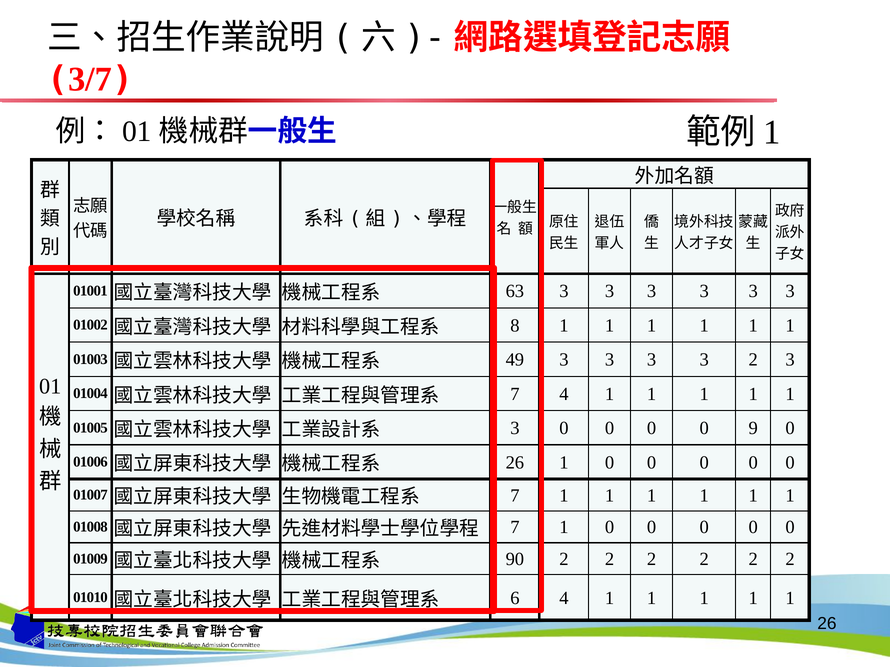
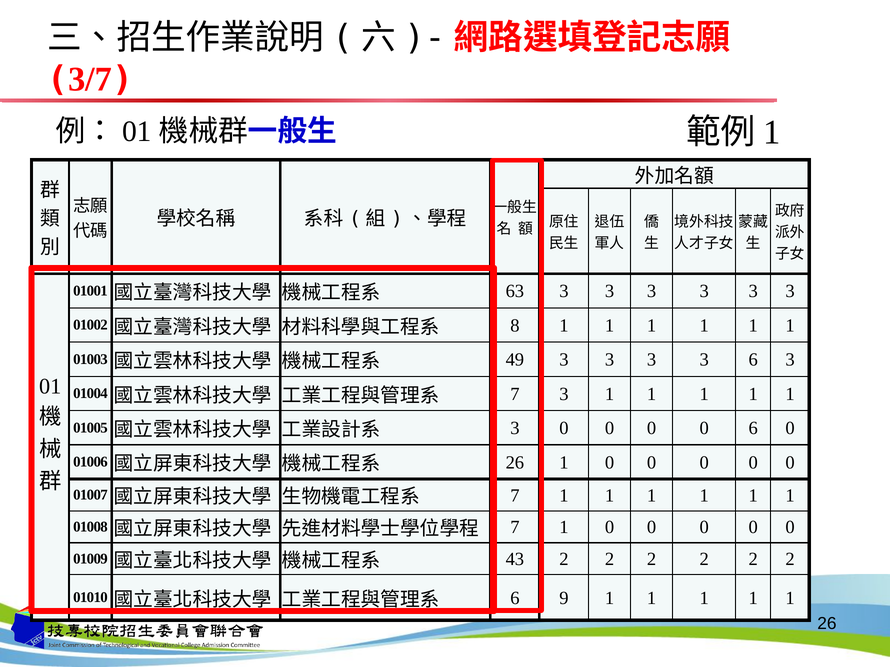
3 2: 2 -> 6
7 4: 4 -> 3
0 9: 9 -> 6
90: 90 -> 43
6 4: 4 -> 9
